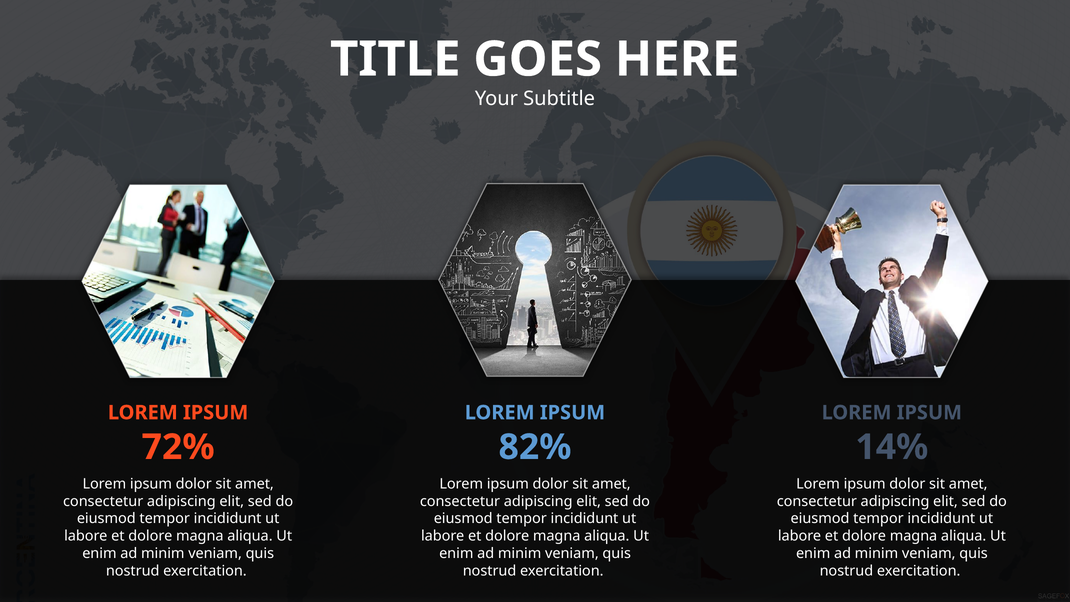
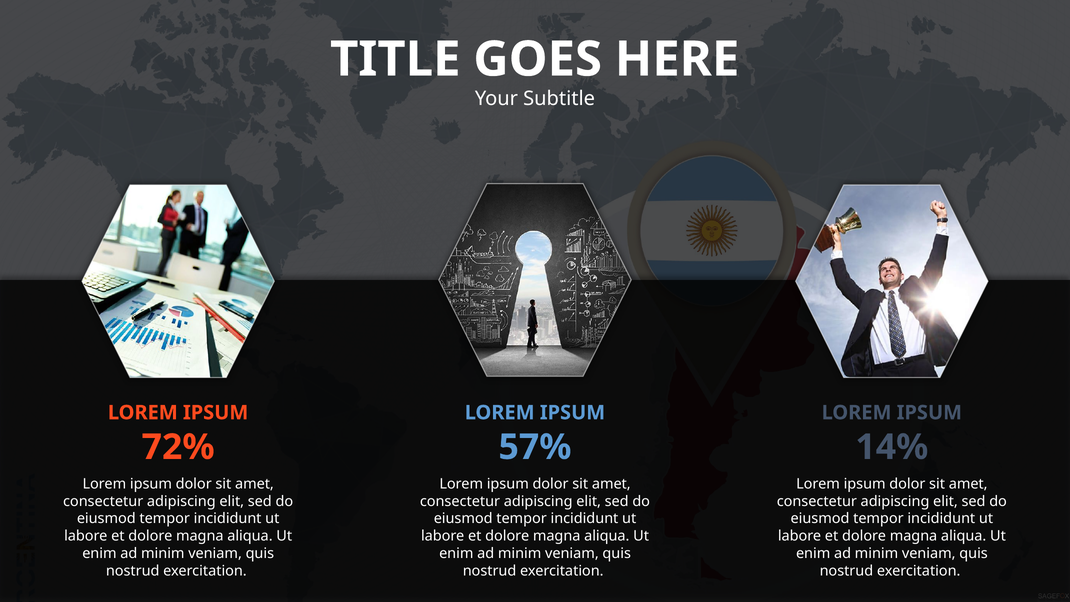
82%: 82% -> 57%
